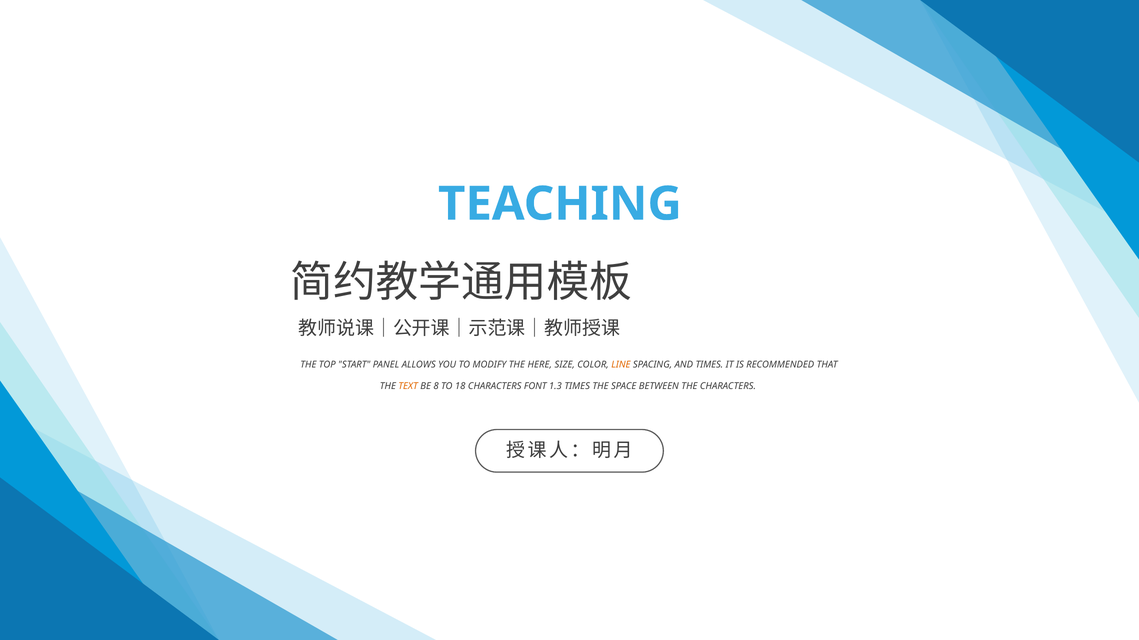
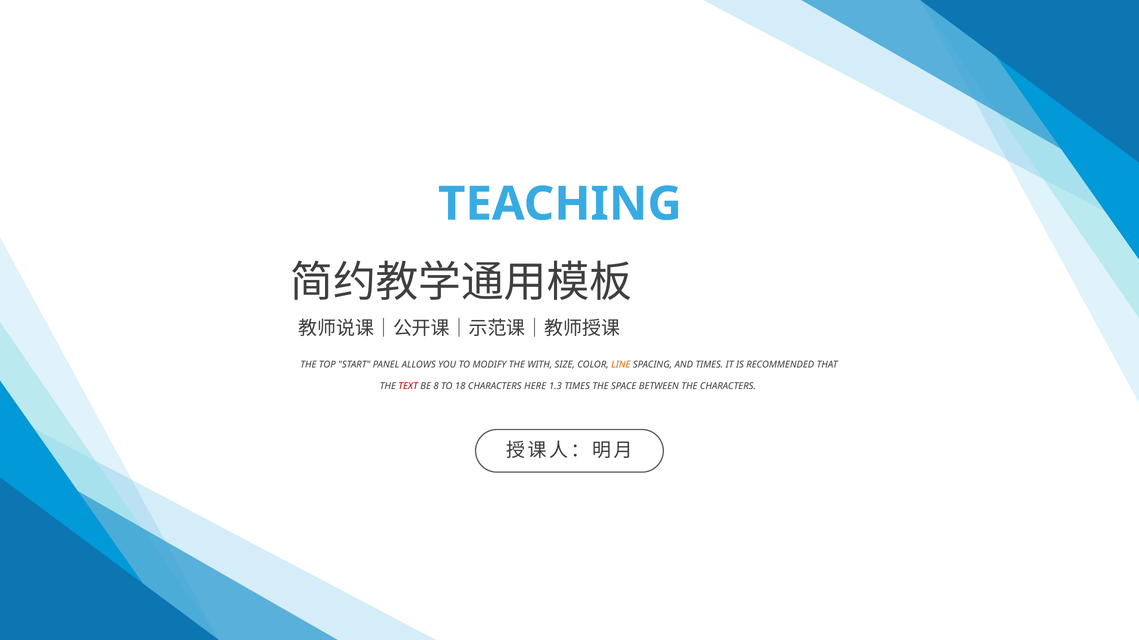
HERE: HERE -> WITH
TEXT colour: orange -> red
FONT: FONT -> HERE
